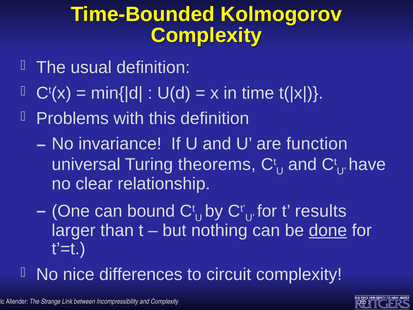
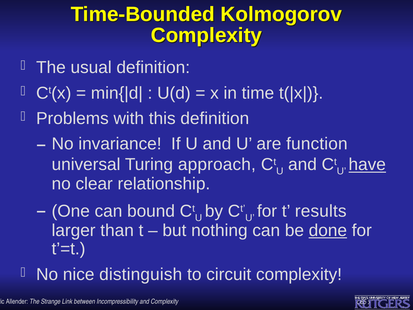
theorems: theorems -> approach
have underline: none -> present
differences: differences -> distinguish
